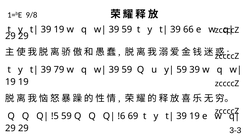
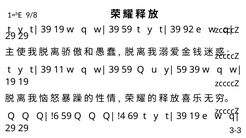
66: 66 -> 92
79: 79 -> 11
!5: !5 -> !6
!6: !6 -> !4
